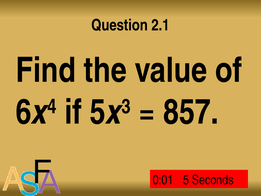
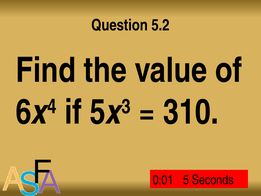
2.1: 2.1 -> 5.2
857: 857 -> 310
